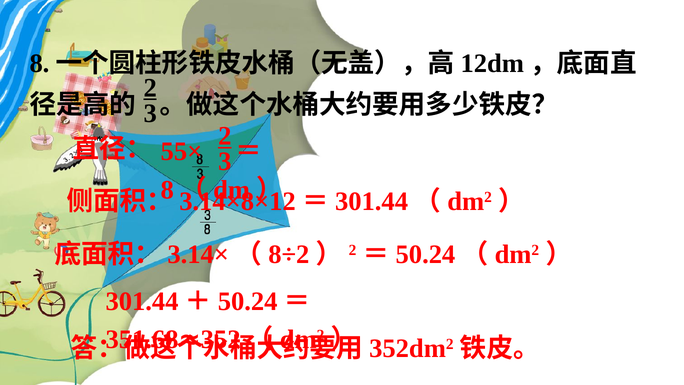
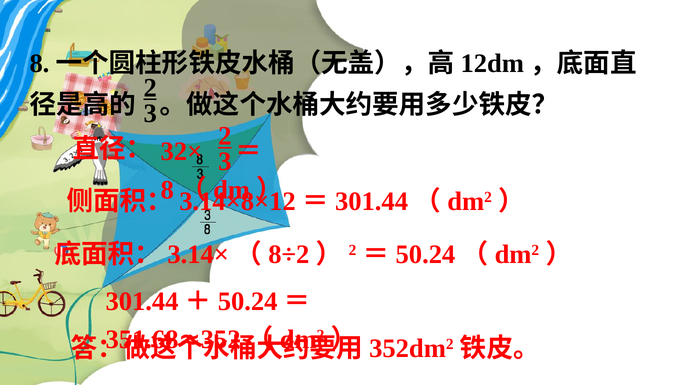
55×: 55× -> 32×
